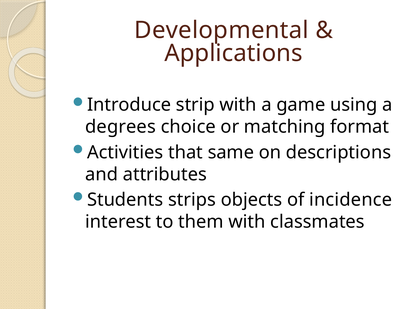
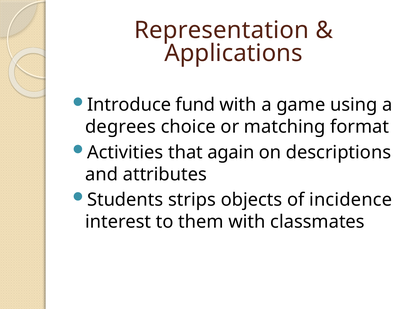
Developmental: Developmental -> Representation
strip: strip -> fund
same: same -> again
